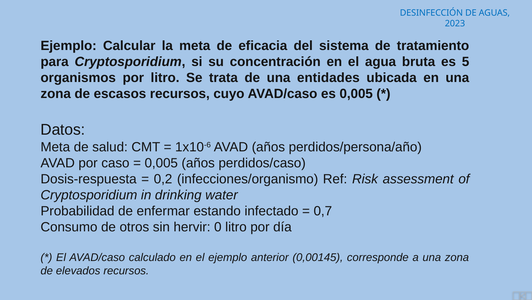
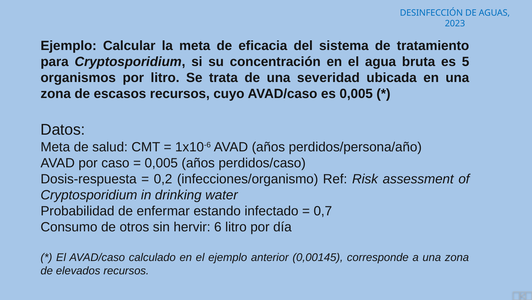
entidades: entidades -> severidad
0: 0 -> 6
